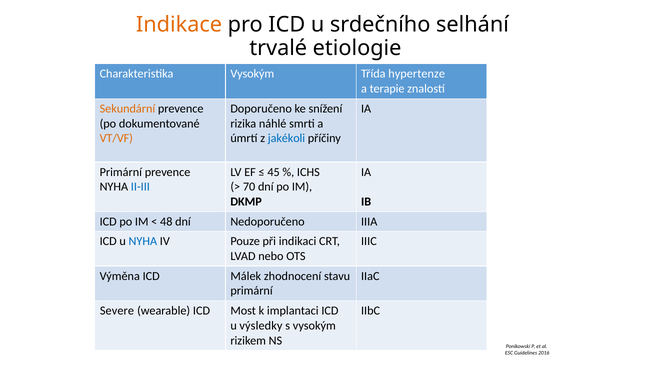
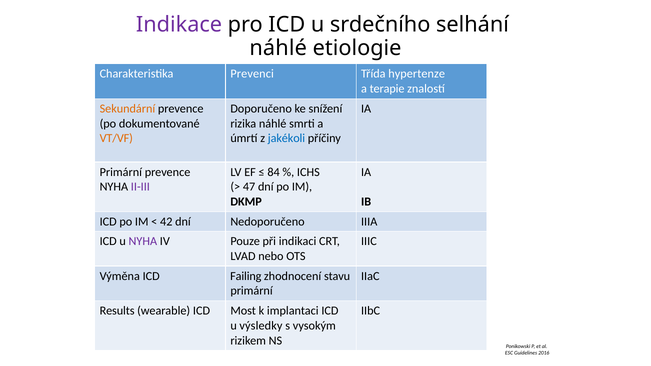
Indikace colour: orange -> purple
trvalé at (278, 48): trvalé -> náhlé
Charakteristika Vysokým: Vysokým -> Prevenci
45: 45 -> 84
II-III colour: blue -> purple
70: 70 -> 47
48: 48 -> 42
NYHA at (143, 242) colour: blue -> purple
Málek: Málek -> Failing
Severe: Severe -> Results
